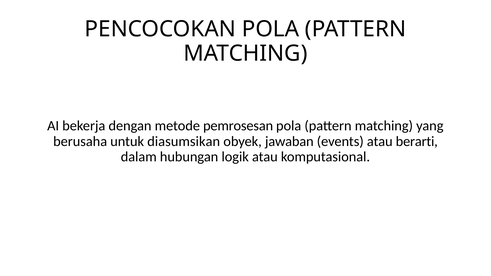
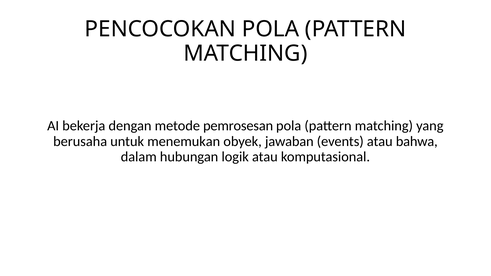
diasumsikan: diasumsikan -> menemukan
berarti: berarti -> bahwa
